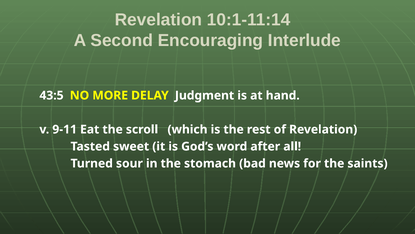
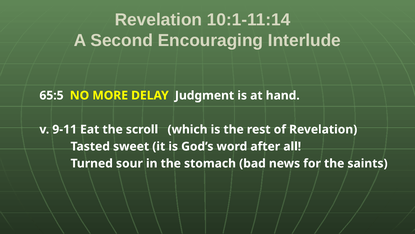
43:5: 43:5 -> 65:5
